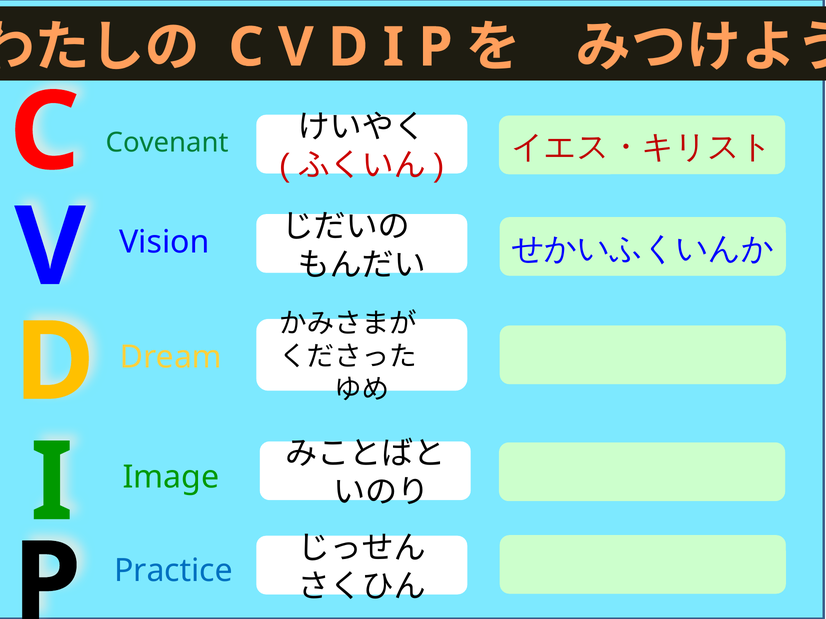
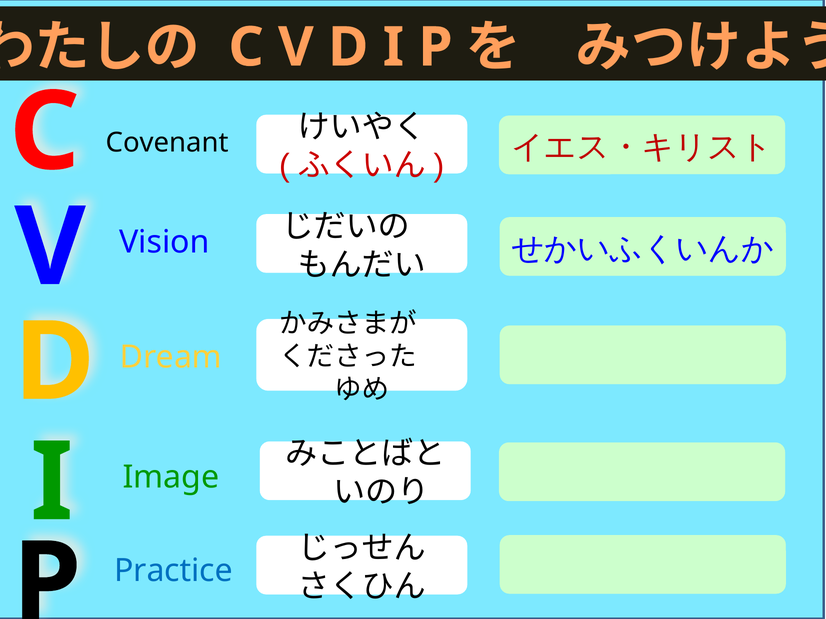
Covenant colour: green -> black
